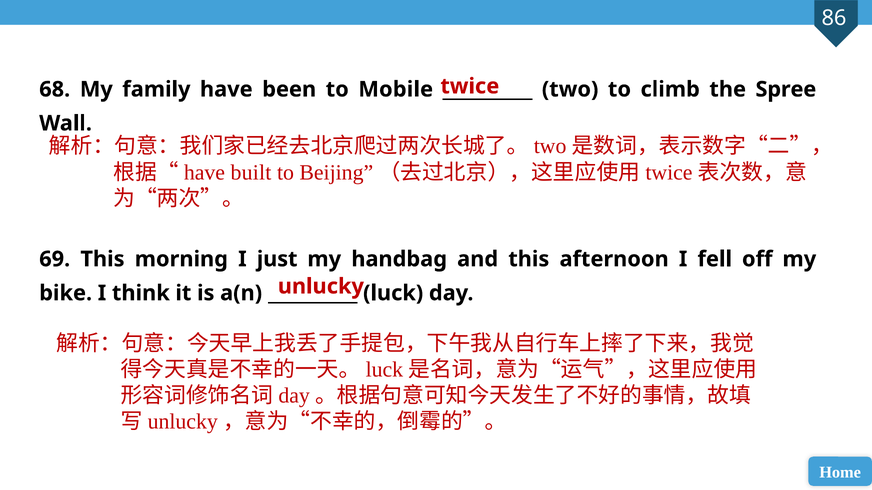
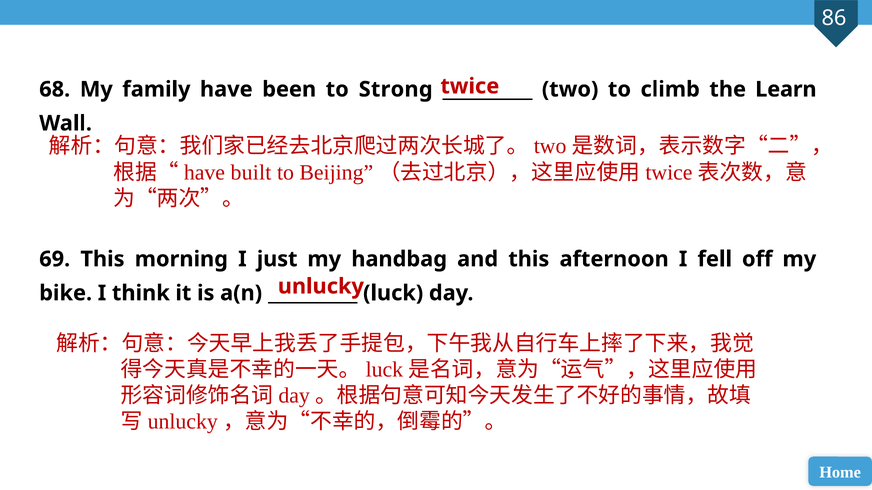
Mobile: Mobile -> Strong
Spree: Spree -> Learn
